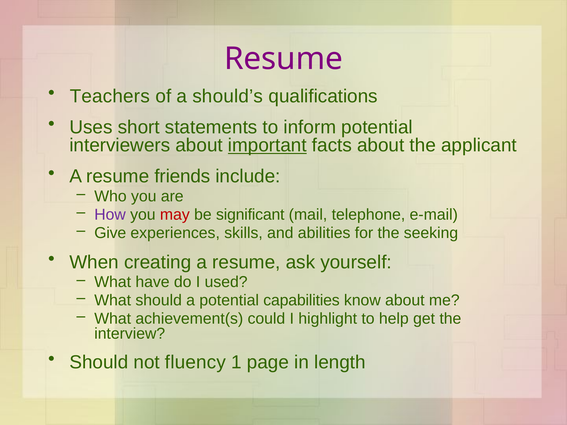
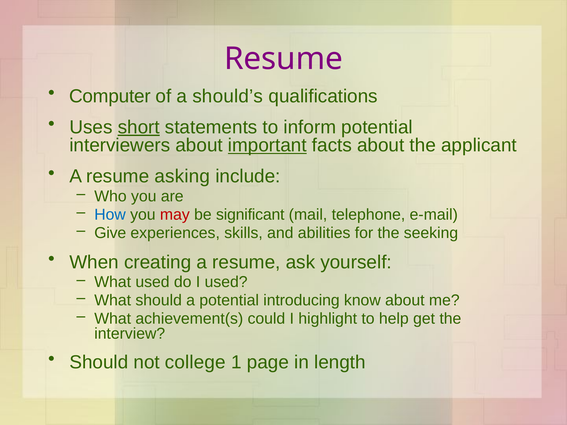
Teachers: Teachers -> Computer
short underline: none -> present
friends: friends -> asking
How colour: purple -> blue
What have: have -> used
capabilities: capabilities -> introducing
fluency: fluency -> college
